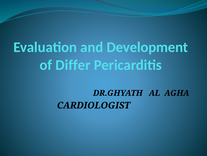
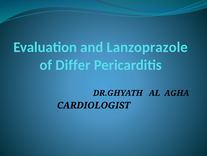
Development: Development -> Lanzoprazole
